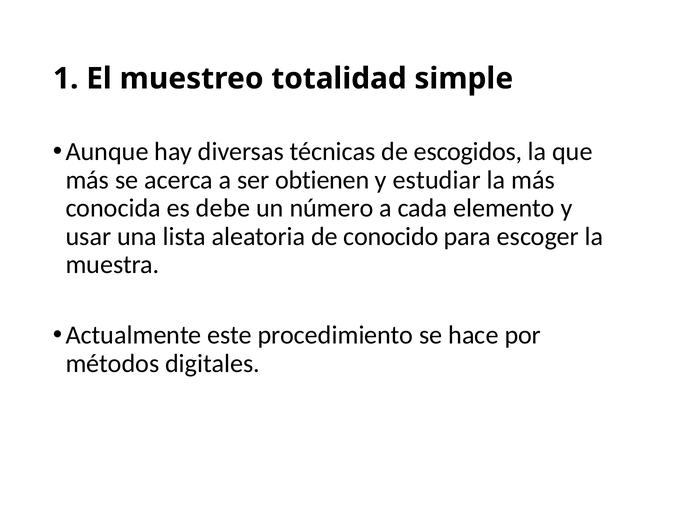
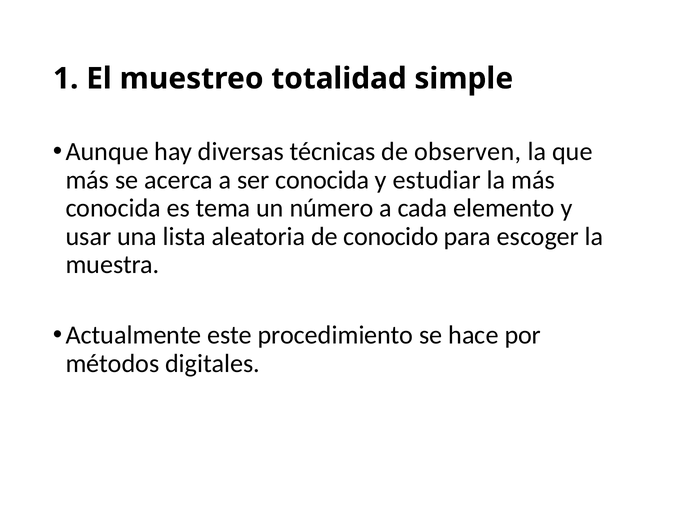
escogidos: escogidos -> observen
ser obtienen: obtienen -> conocida
debe: debe -> tema
